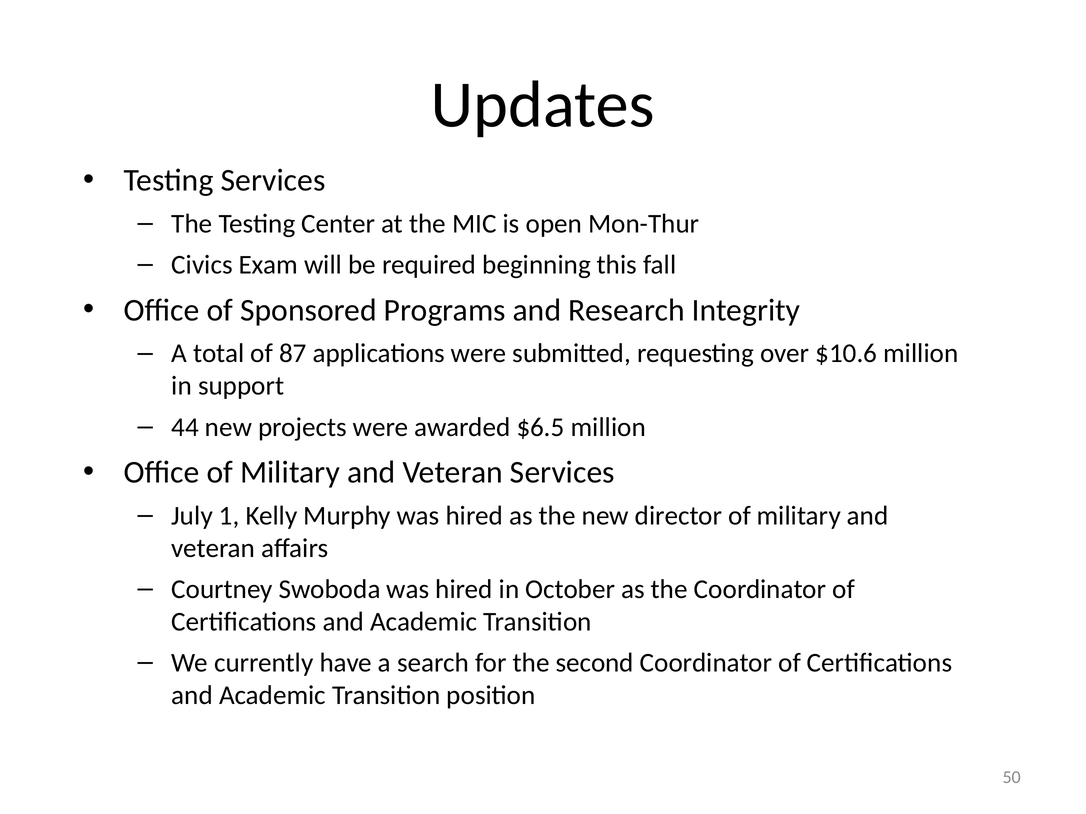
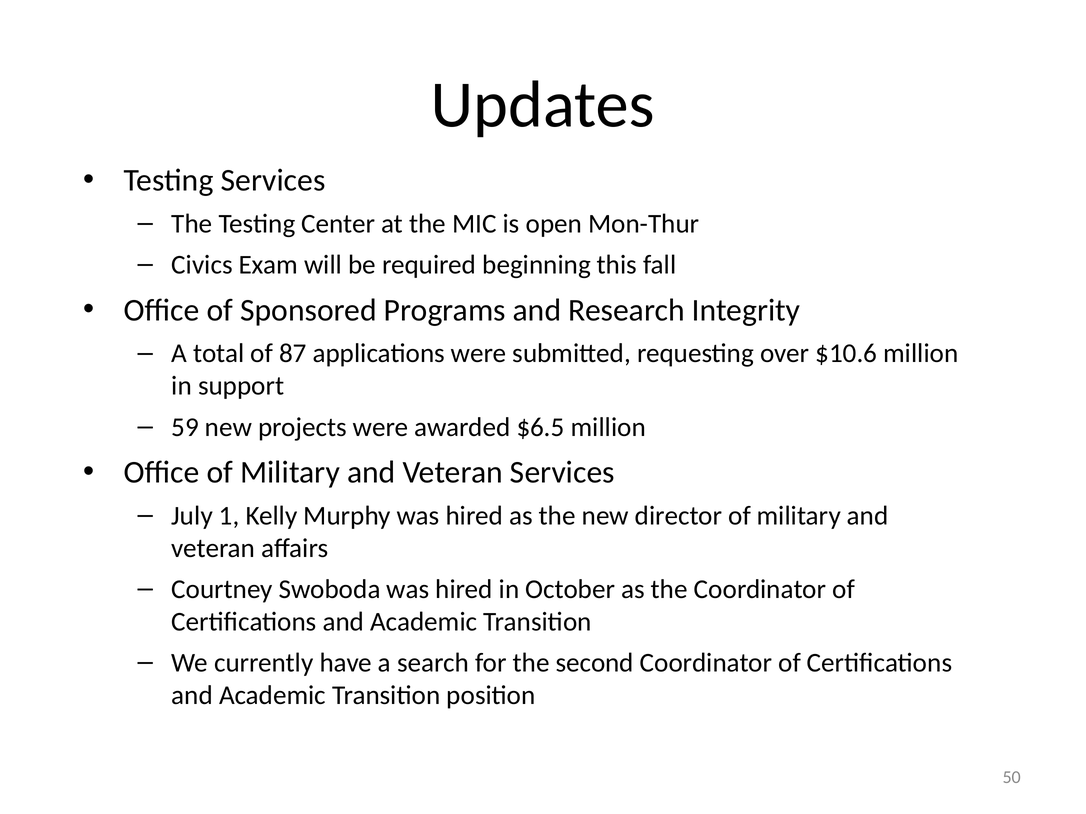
44: 44 -> 59
